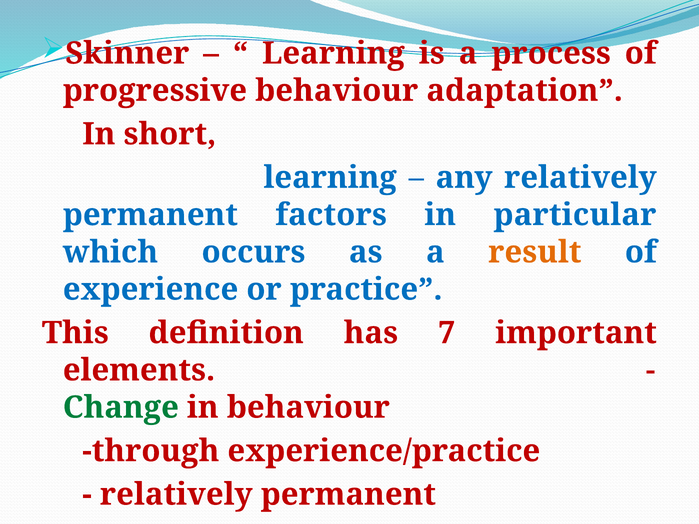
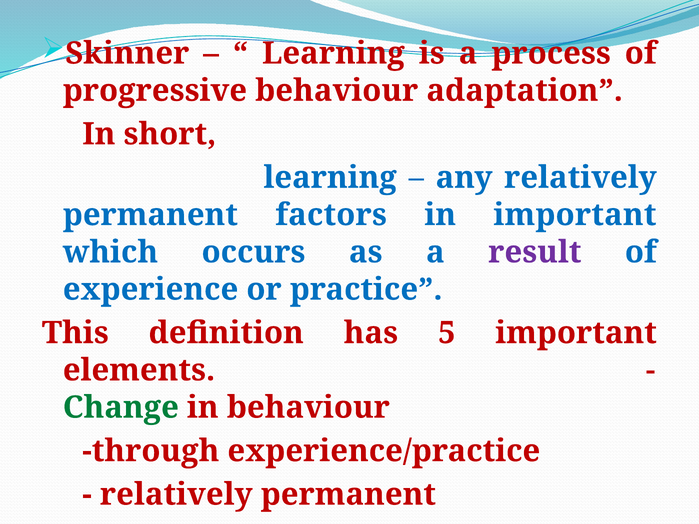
in particular: particular -> important
result colour: orange -> purple
7: 7 -> 5
